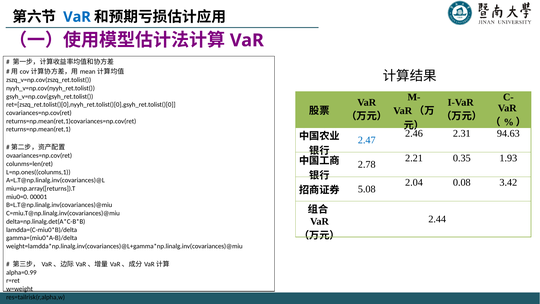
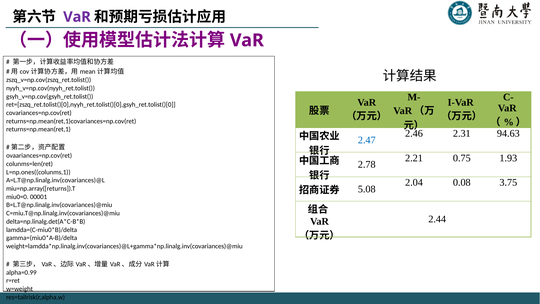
VaR at (77, 17) colour: blue -> purple
0.35: 0.35 -> 0.75
3.42: 3.42 -> 3.75
